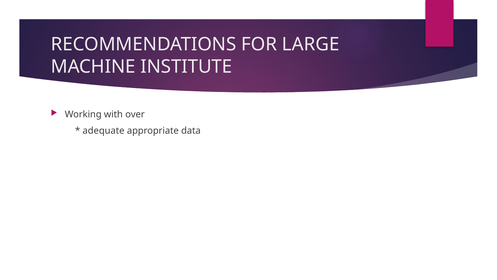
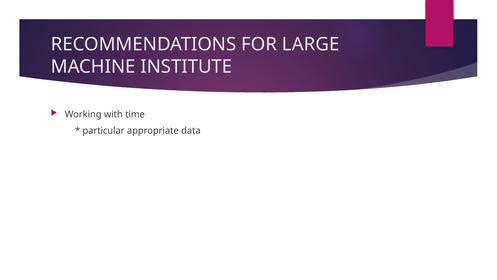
over: over -> time
adequate: adequate -> particular
